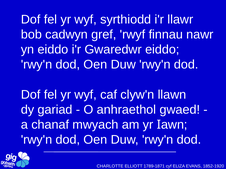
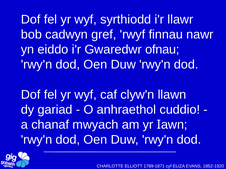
Gwaredwr eiddo: eiddo -> ofnau
gwaed: gwaed -> cuddio
